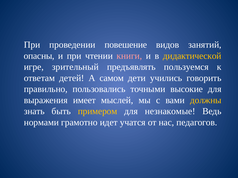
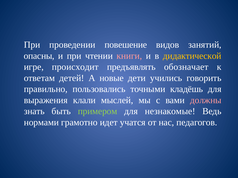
зрительный: зрительный -> происходит
пользуемся: пользуемся -> обозначает
самом: самом -> новые
высокие: высокие -> кладёшь
имеет: имеет -> клали
должны colour: yellow -> pink
примером colour: yellow -> light green
